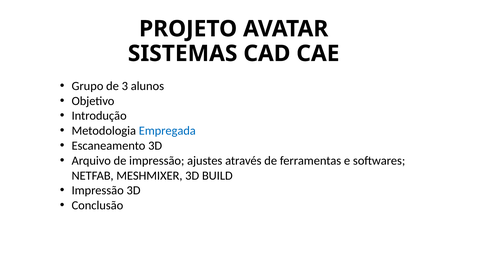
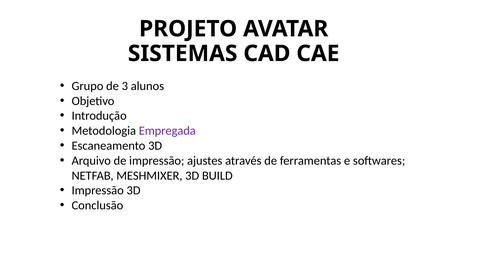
Empregada colour: blue -> purple
